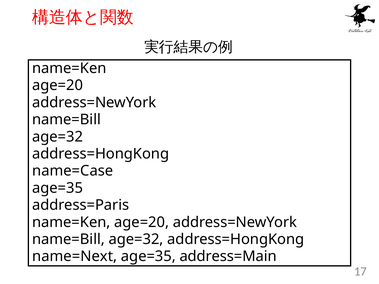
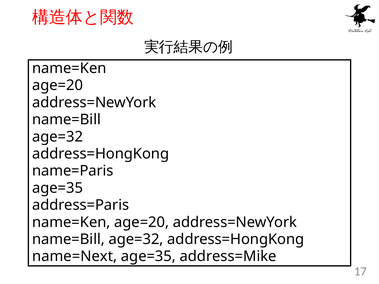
name=Case: name=Case -> name=Paris
address=Main: address=Main -> address=Mike
